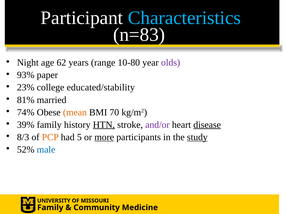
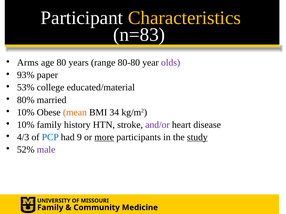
Characteristics colour: light blue -> yellow
Night: Night -> Arms
62: 62 -> 80
10-80: 10-80 -> 80-80
23%: 23% -> 53%
educated/stability: educated/stability -> educated/material
81%: 81% -> 80%
74% at (26, 113): 74% -> 10%
70: 70 -> 34
39% at (26, 125): 39% -> 10%
HTN underline: present -> none
disease underline: present -> none
8/3: 8/3 -> 4/3
PCP colour: orange -> blue
5: 5 -> 9
male colour: blue -> purple
